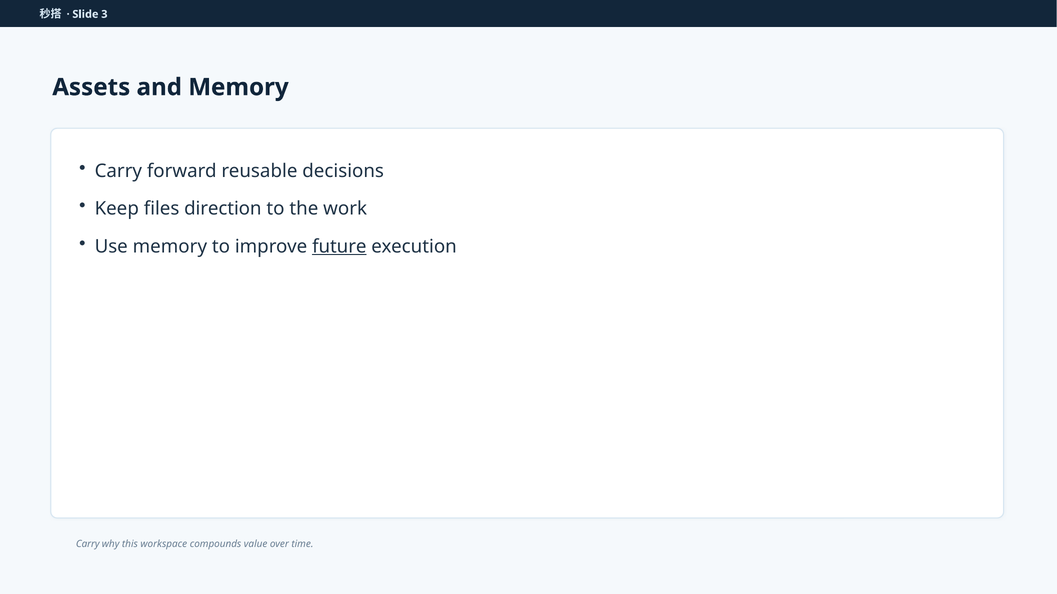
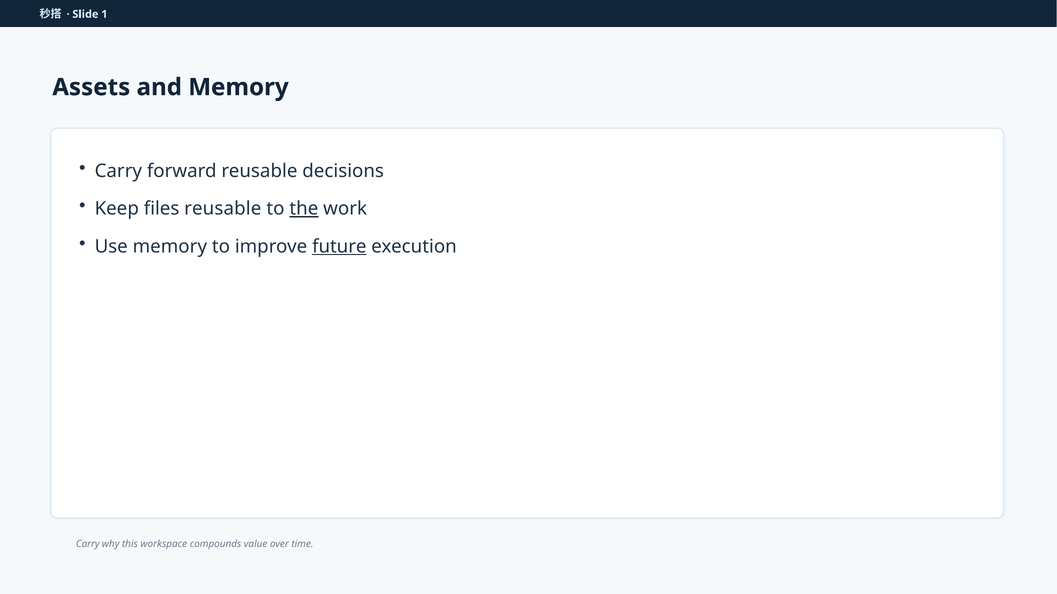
3: 3 -> 1
files direction: direction -> reusable
the underline: none -> present
